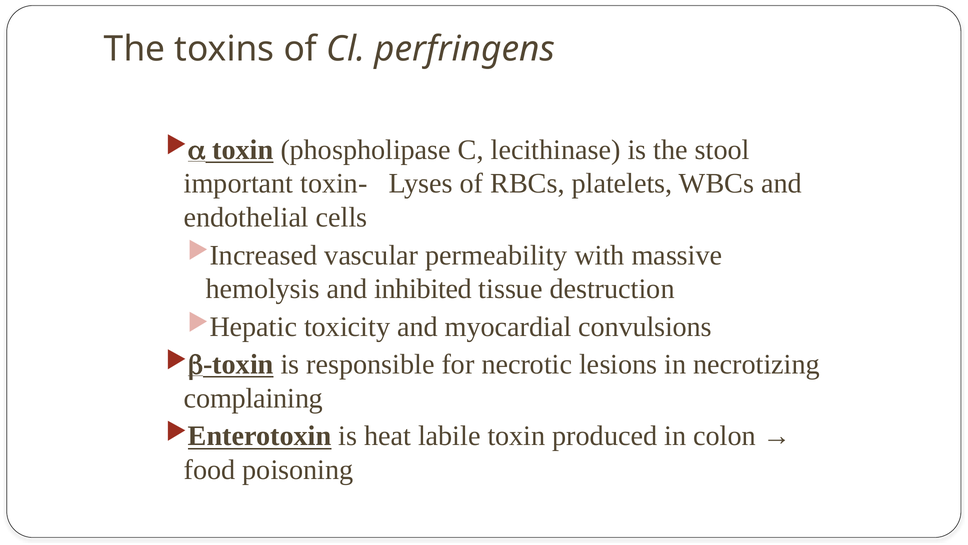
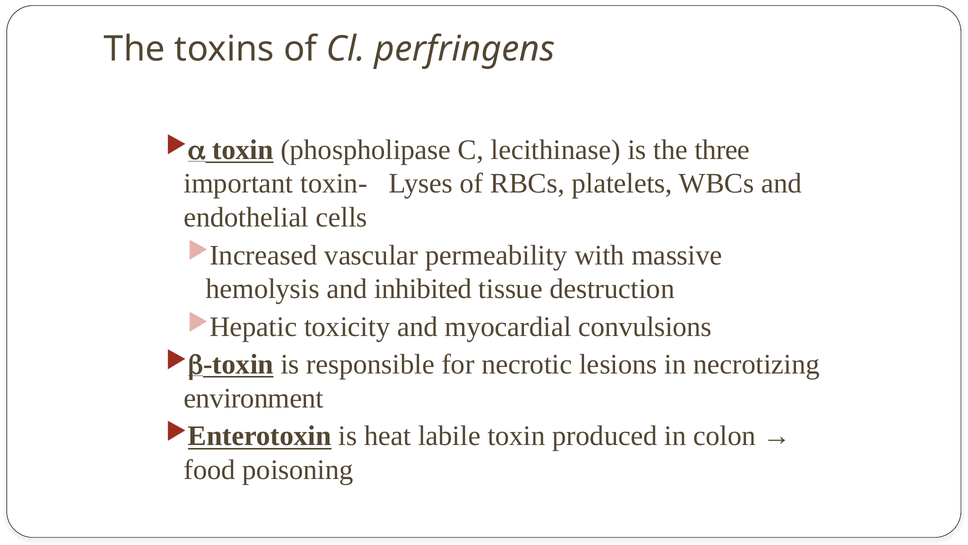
stool: stool -> three
complaining: complaining -> environment
